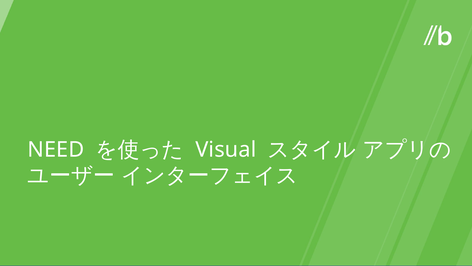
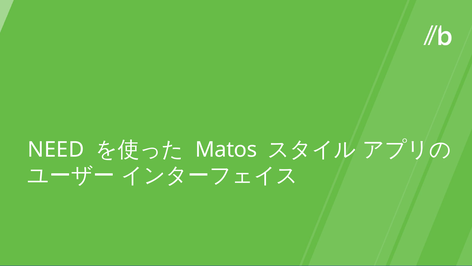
Visual: Visual -> Matos
